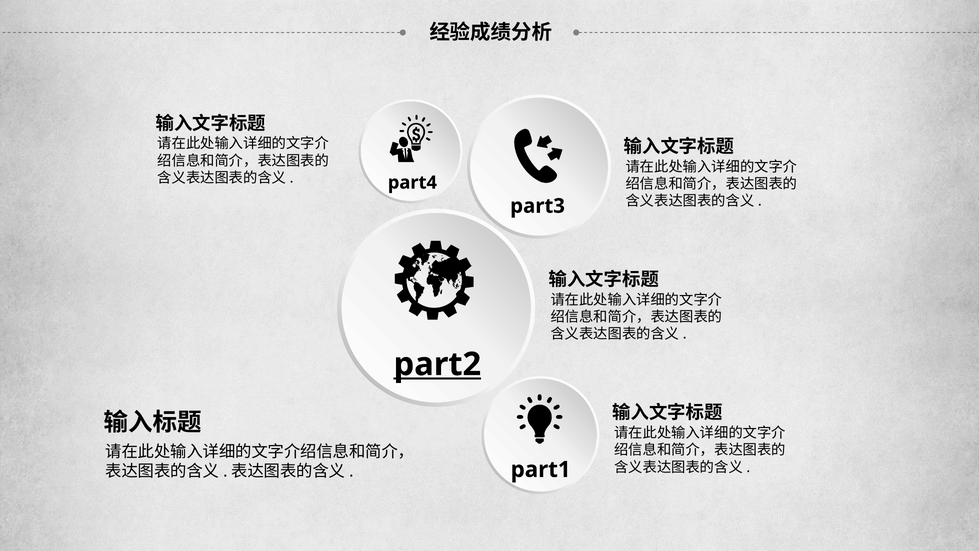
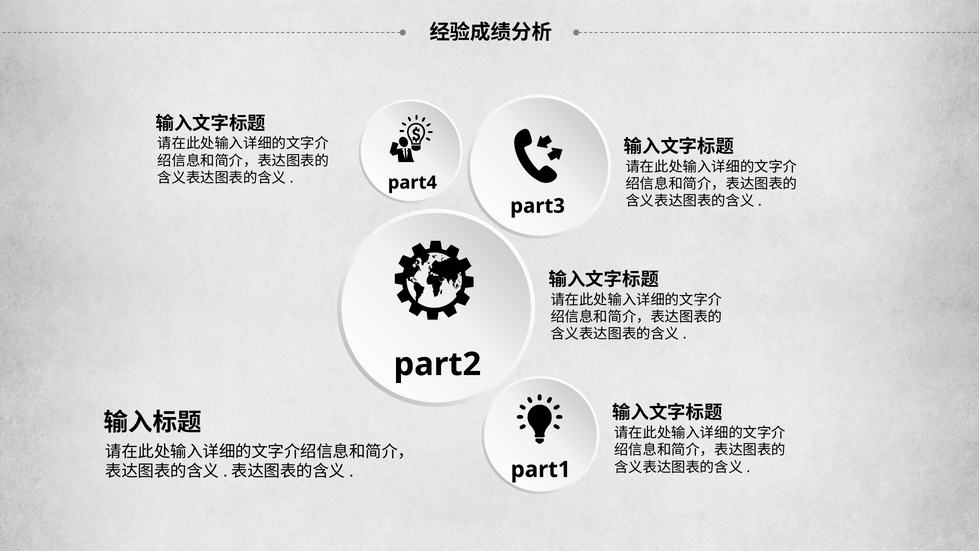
part2 underline: present -> none
